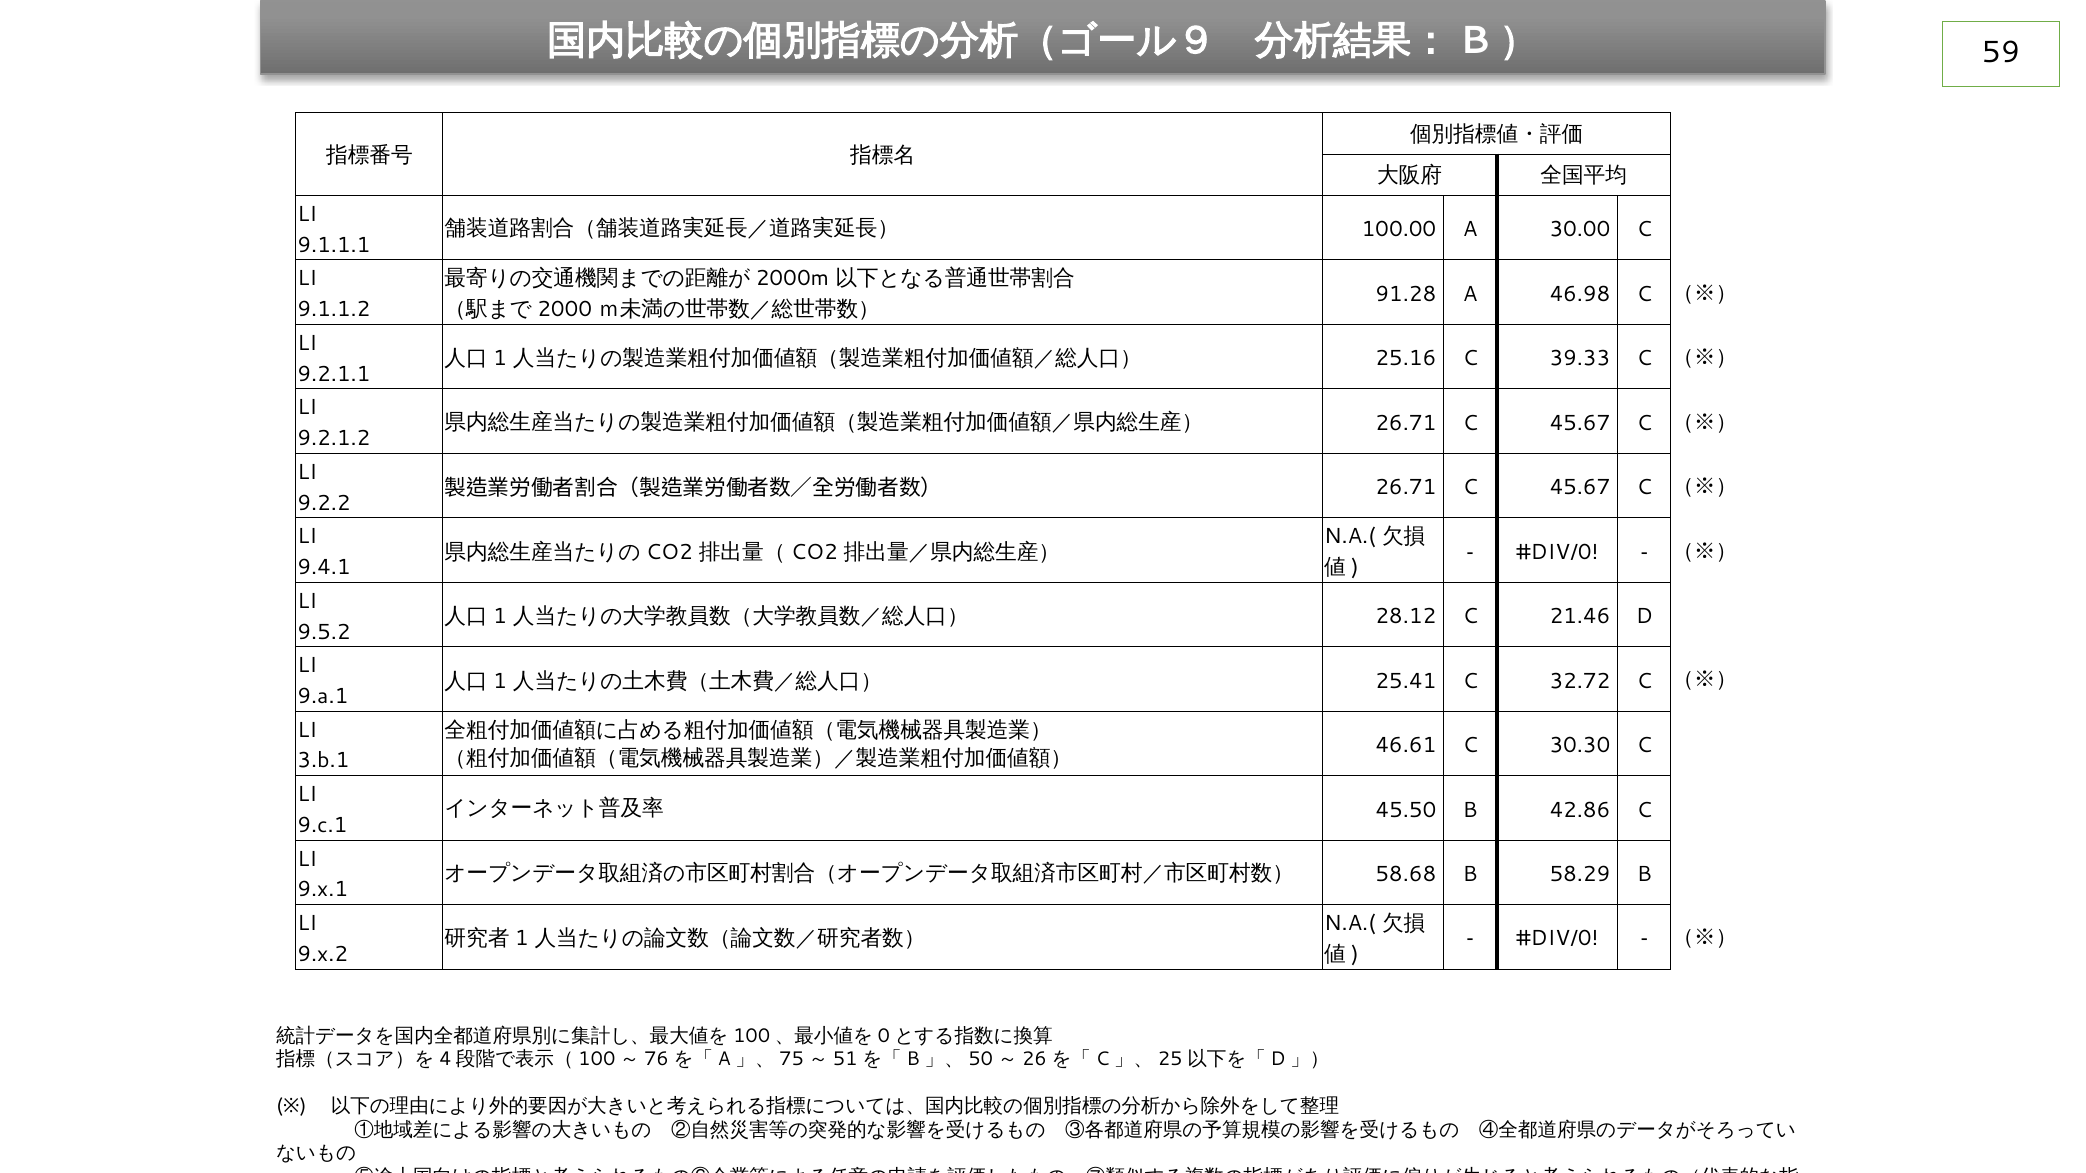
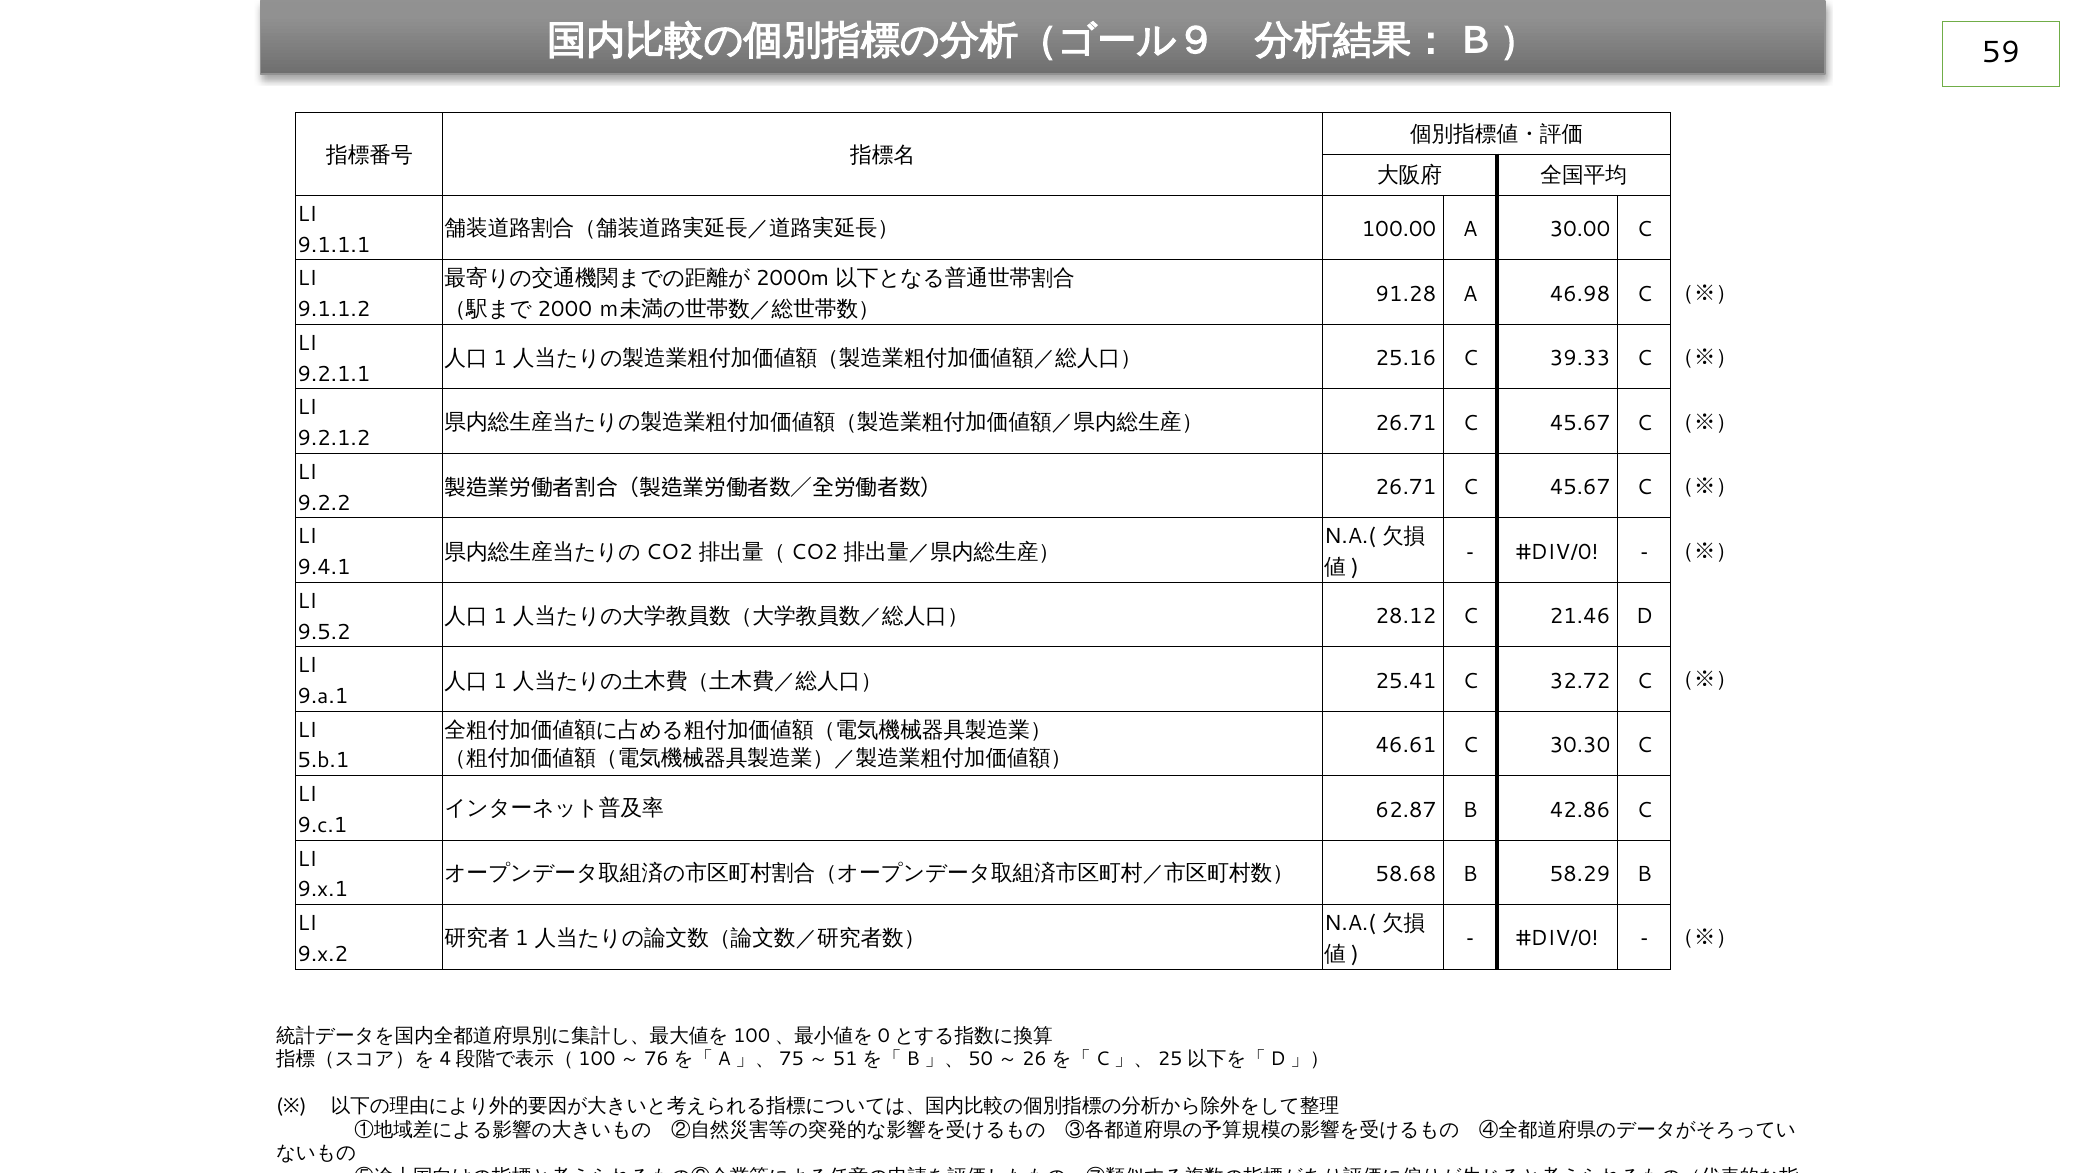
3.b.1: 3.b.1 -> 5.b.1
45.50: 45.50 -> 62.87
